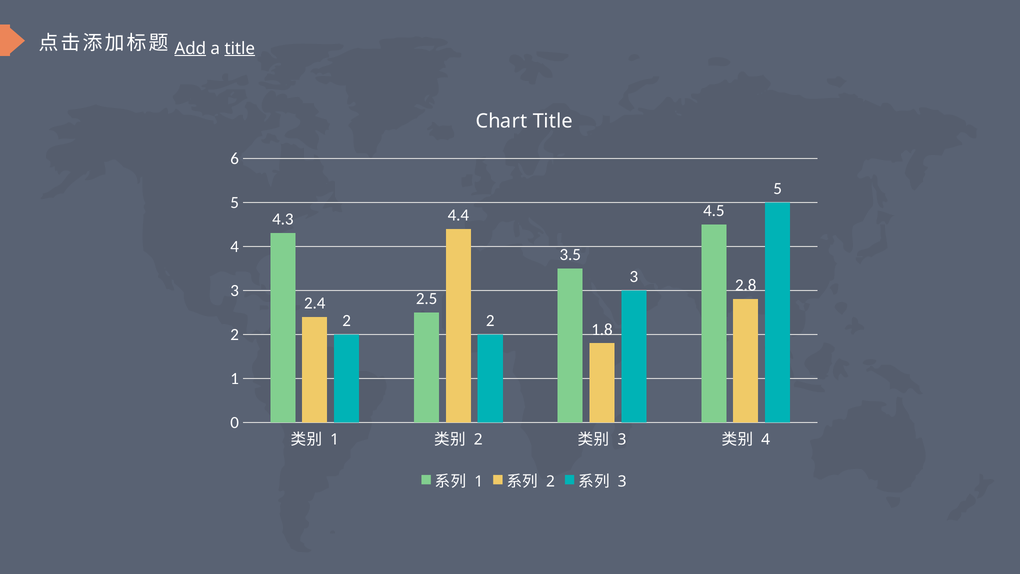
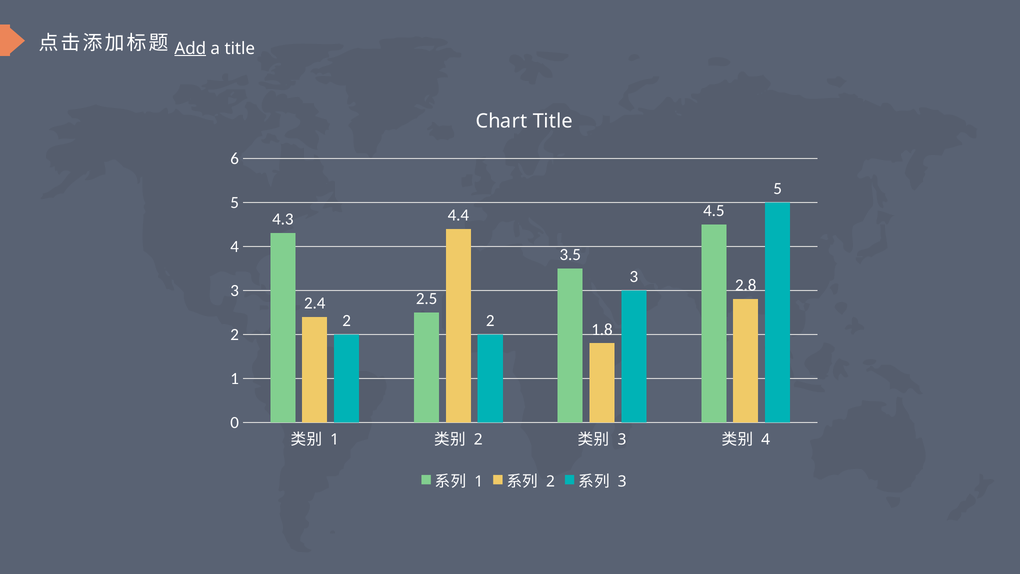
title at (240, 48) underline: present -> none
